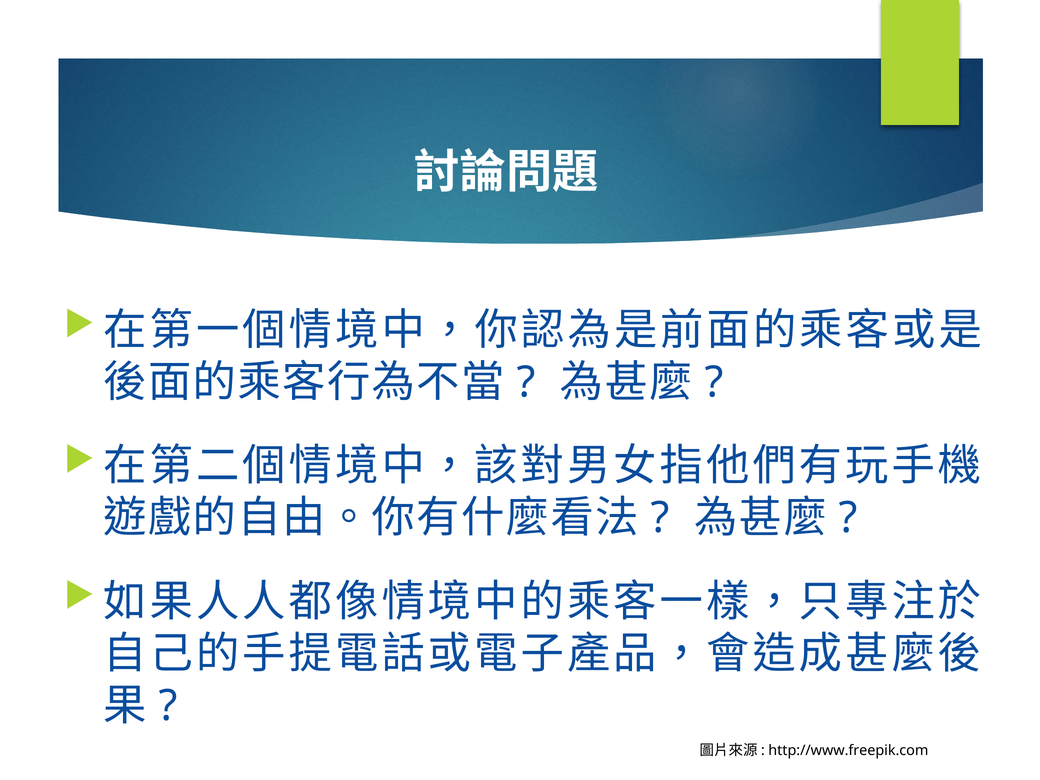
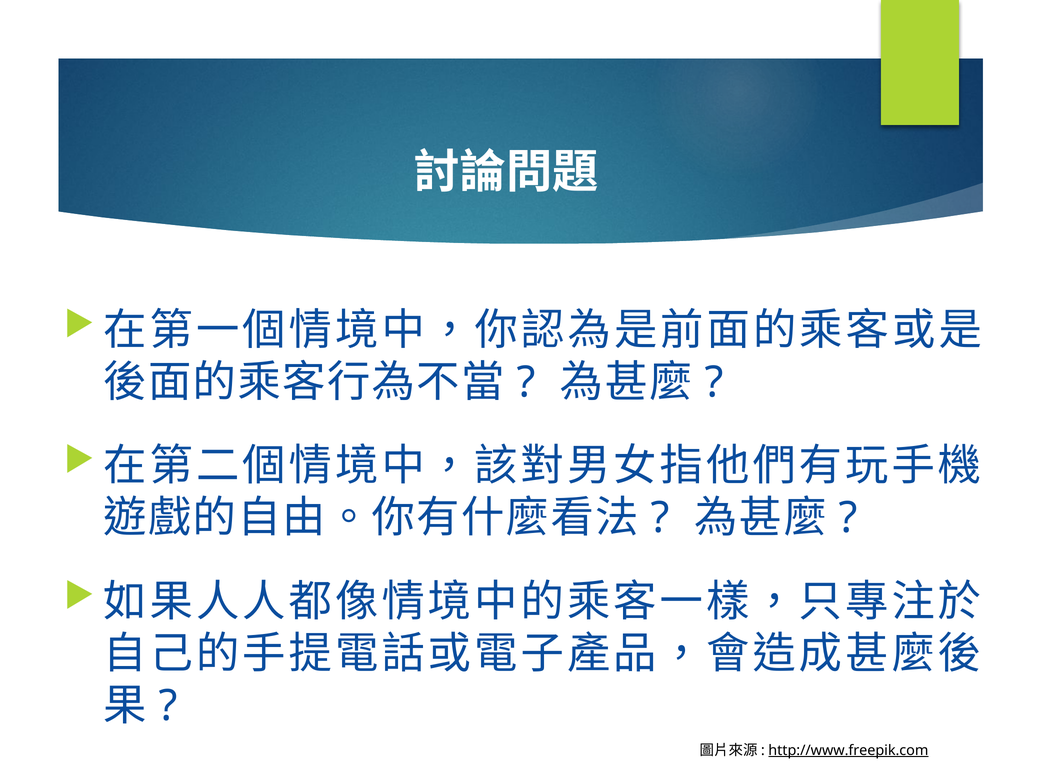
http://www.freepik.com underline: none -> present
